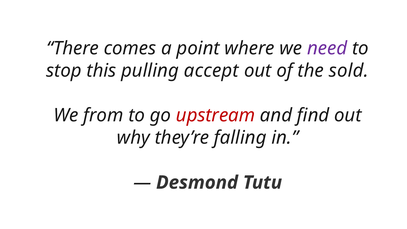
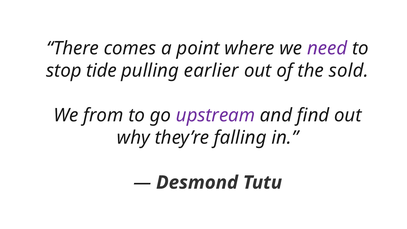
this: this -> tide
accept: accept -> earlier
upstream colour: red -> purple
